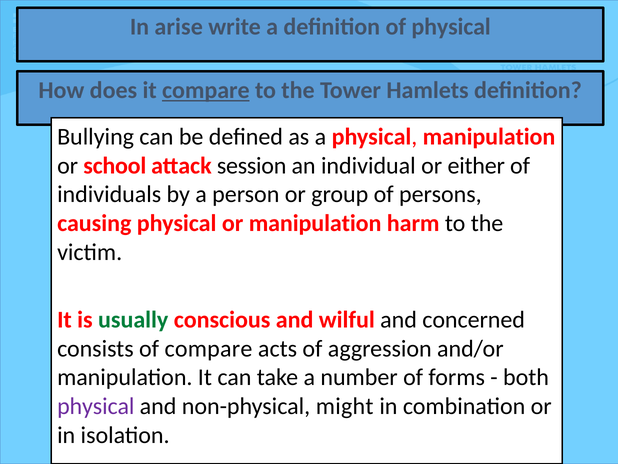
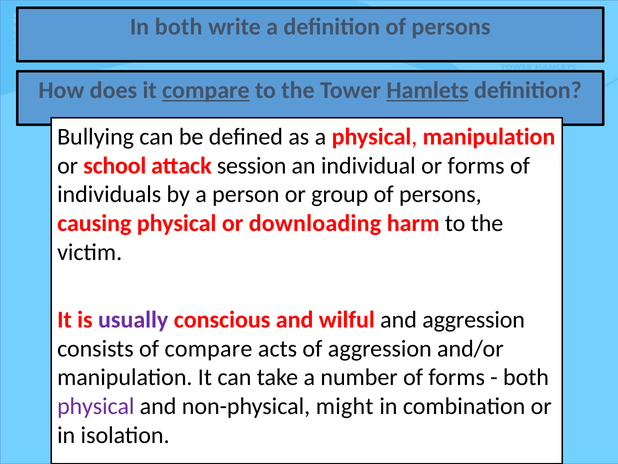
In arise: arise -> both
definition of physical: physical -> persons
Hamlets underline: none -> present
or either: either -> forms
or manipulation: manipulation -> downloading
usually colour: green -> purple
and concerned: concerned -> aggression
